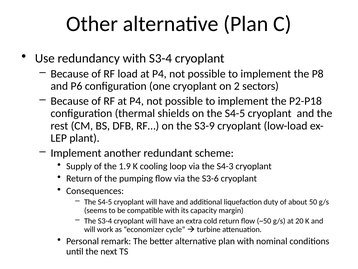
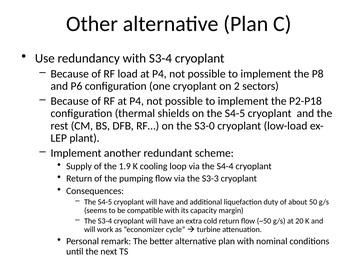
S3-9: S3-9 -> S3-0
S4-3: S4-3 -> S4-4
S3-6: S3-6 -> S3-3
